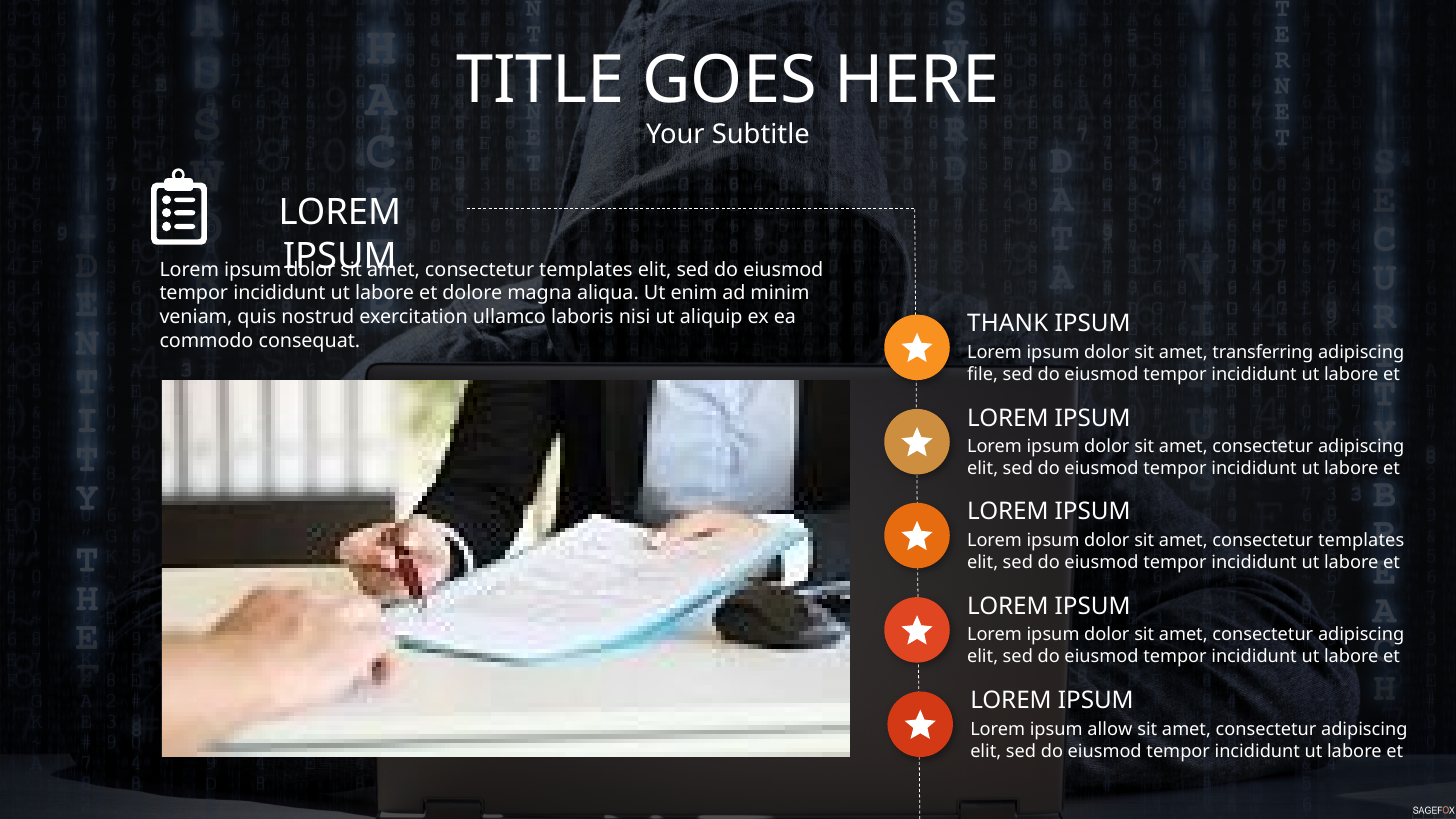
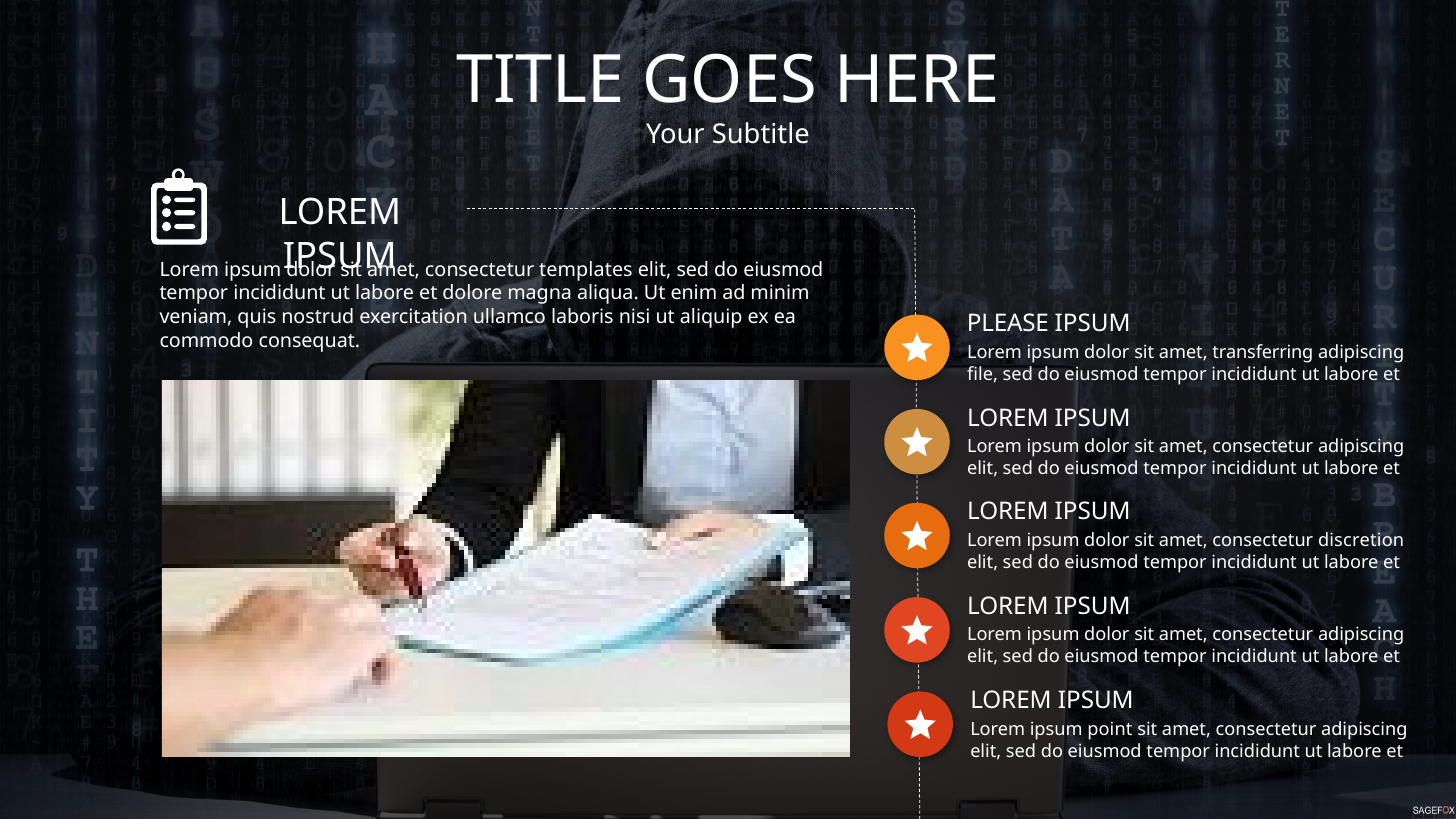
THANK: THANK -> PLEASE
templates at (1361, 541): templates -> discretion
allow: allow -> point
